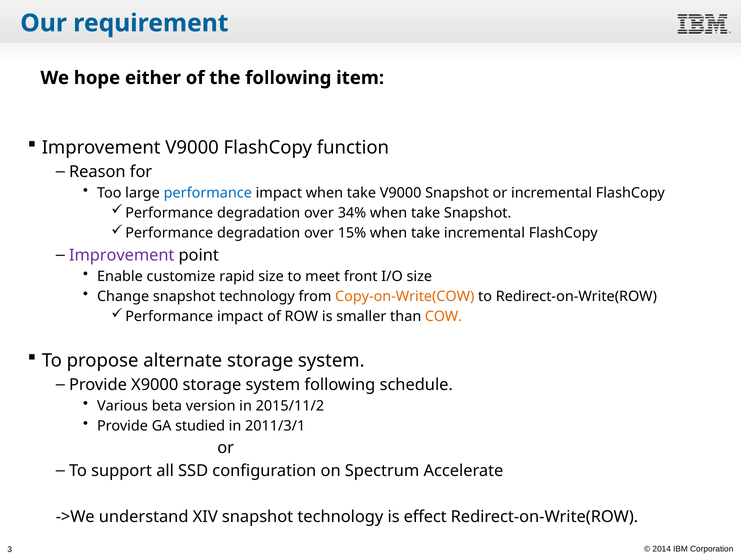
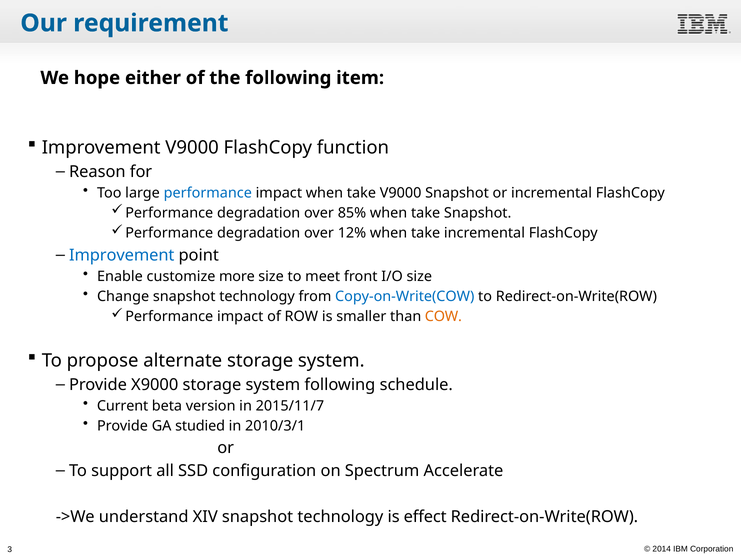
34%: 34% -> 85%
15%: 15% -> 12%
Improvement at (122, 255) colour: purple -> blue
rapid: rapid -> more
Copy-on-Write(COW colour: orange -> blue
Various: Various -> Current
2015/11/2: 2015/11/2 -> 2015/11/7
2011/3/1: 2011/3/1 -> 2010/3/1
